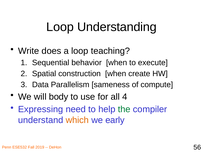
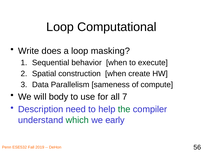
Understanding: Understanding -> Computational
teaching: teaching -> masking
4: 4 -> 7
Expressing: Expressing -> Description
which colour: orange -> green
